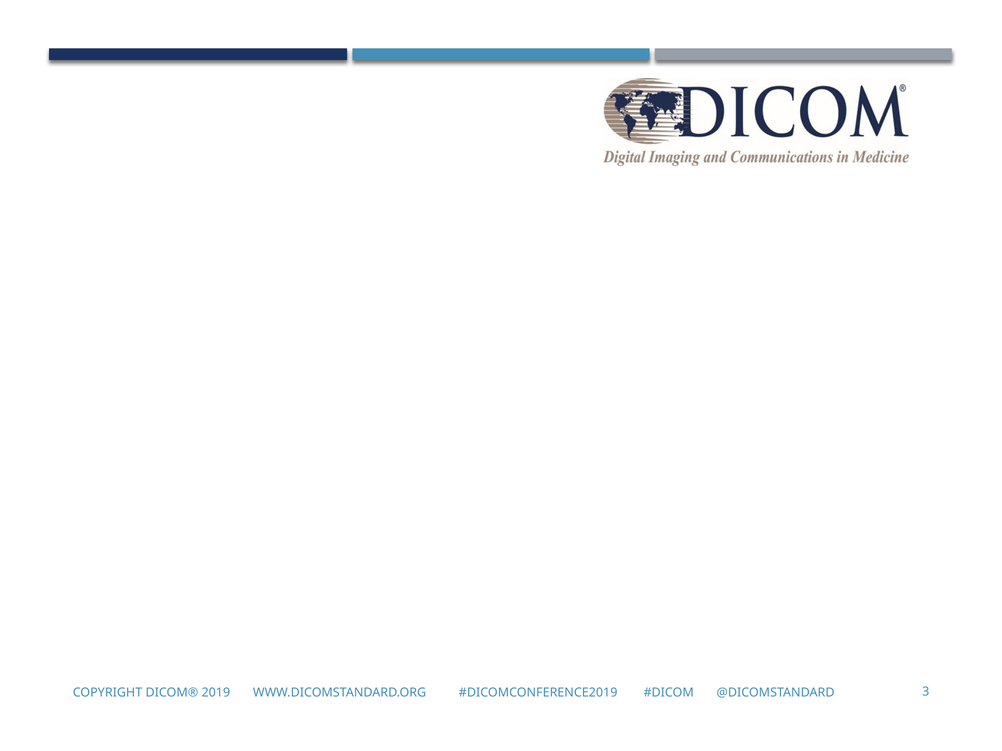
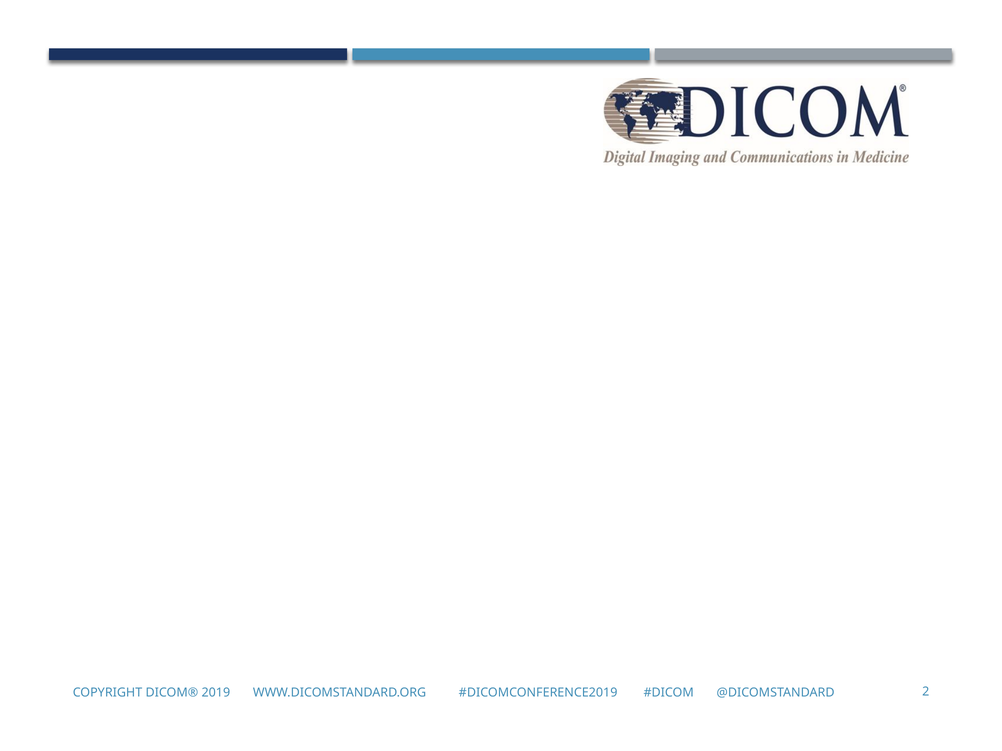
3: 3 -> 2
